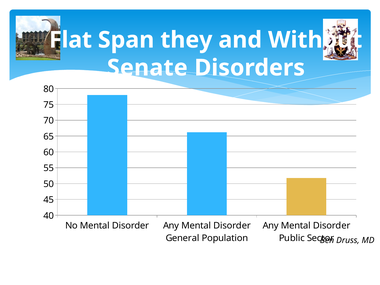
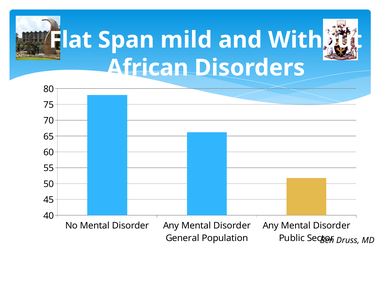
they: they -> mild
Senate: Senate -> African
